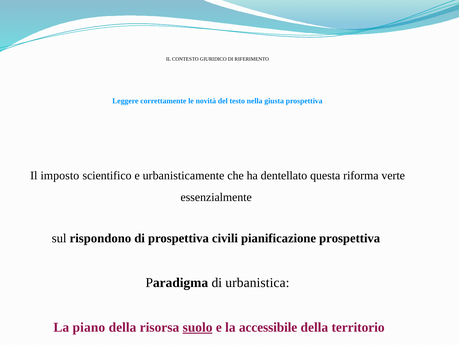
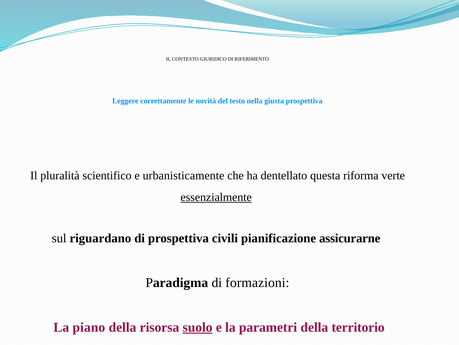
imposto: imposto -> pluralità
essenzialmente underline: none -> present
rispondono: rispondono -> riguardano
pianificazione prospettiva: prospettiva -> assicurarne
urbanistica: urbanistica -> formazioni
accessibile: accessibile -> parametri
